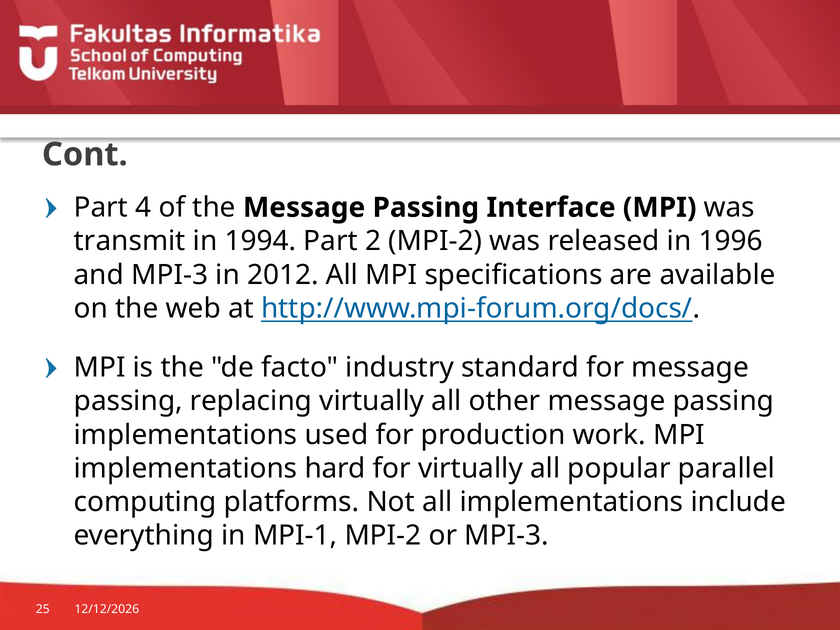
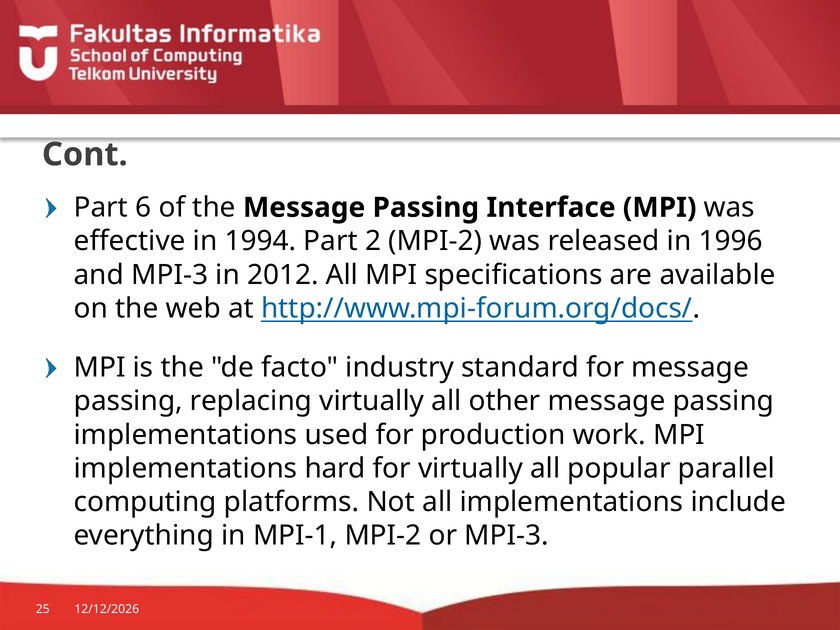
4: 4 -> 6
transmit: transmit -> effective
